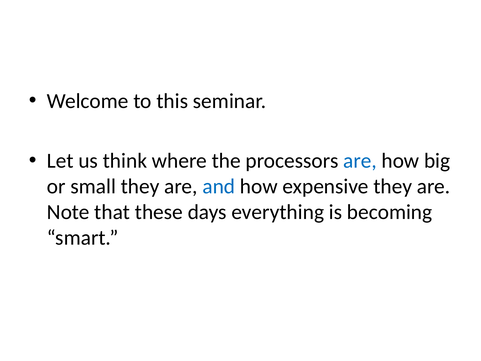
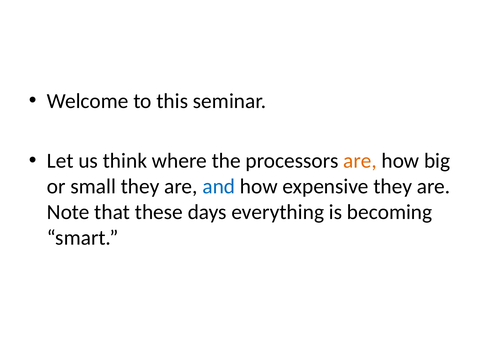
are at (360, 161) colour: blue -> orange
